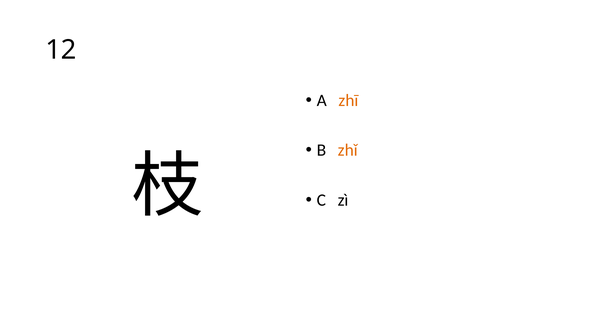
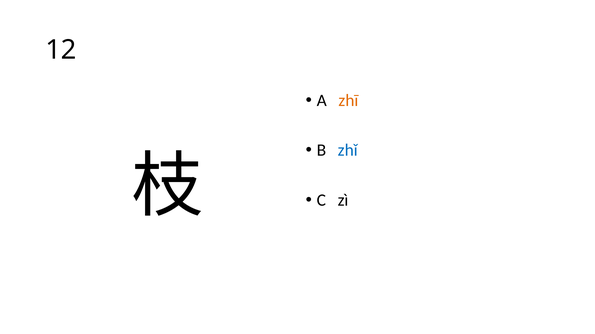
zhǐ colour: orange -> blue
